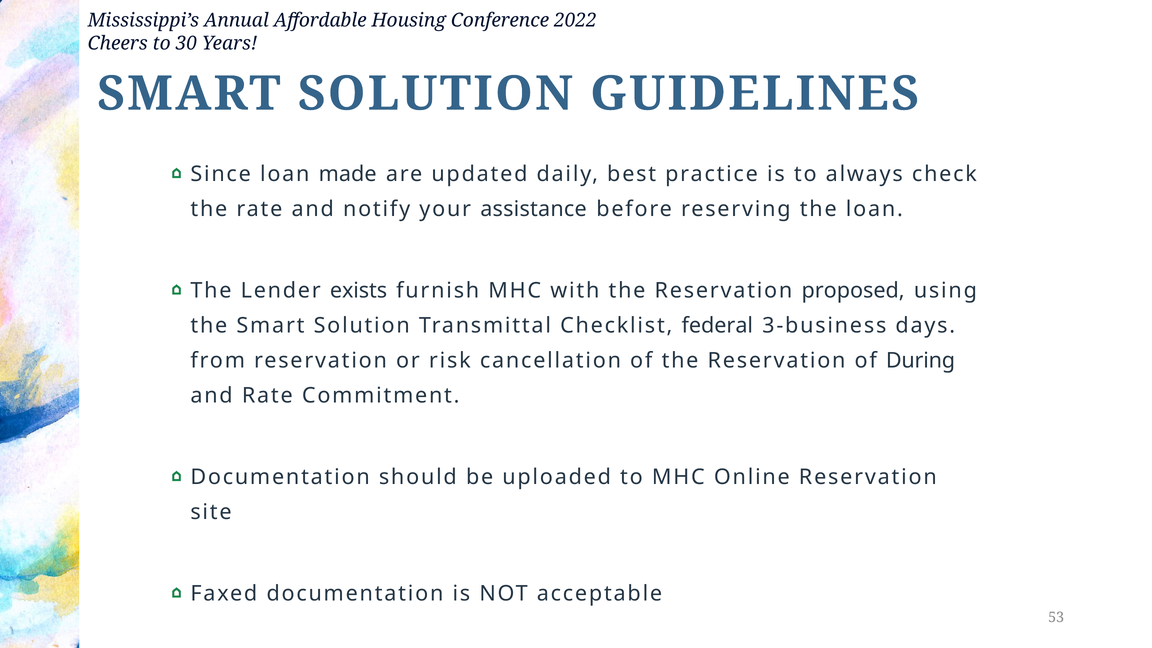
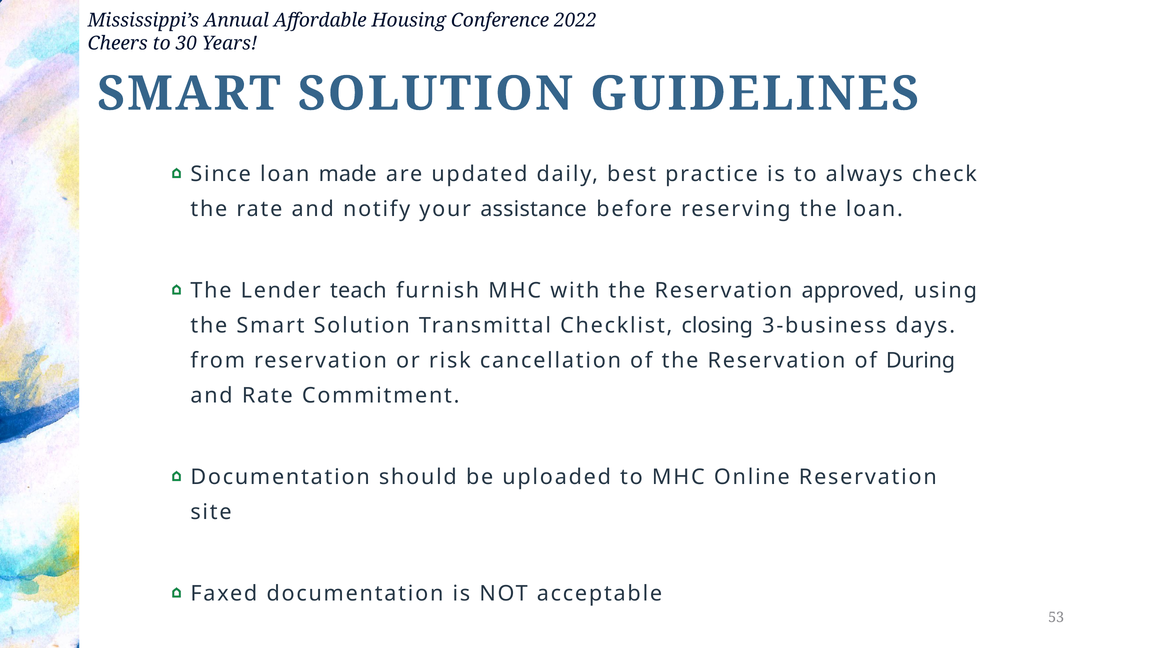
exists: exists -> teach
proposed: proposed -> approved
federal: federal -> closing
